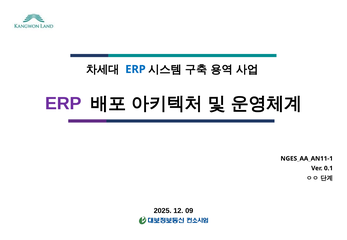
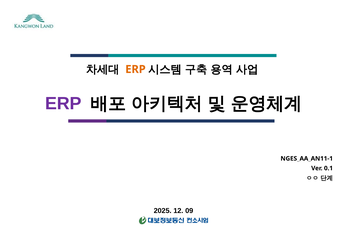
ERP at (135, 69) colour: blue -> orange
